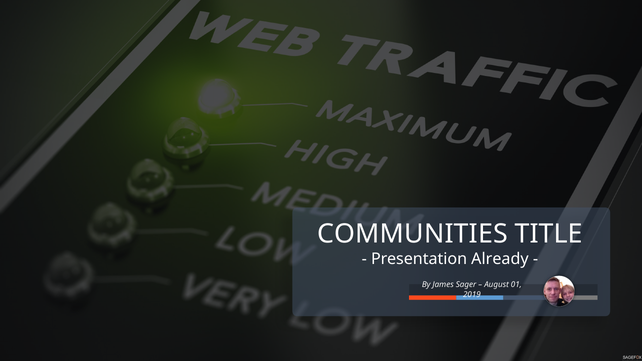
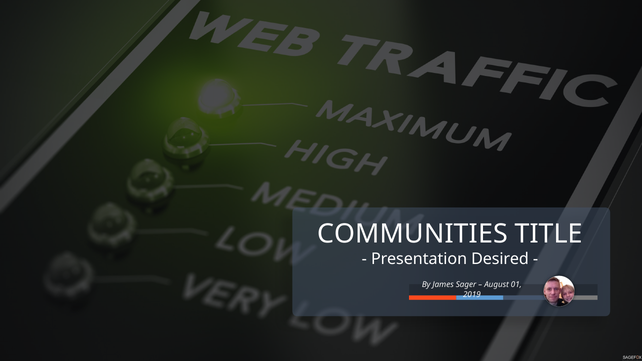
Already: Already -> Desired
